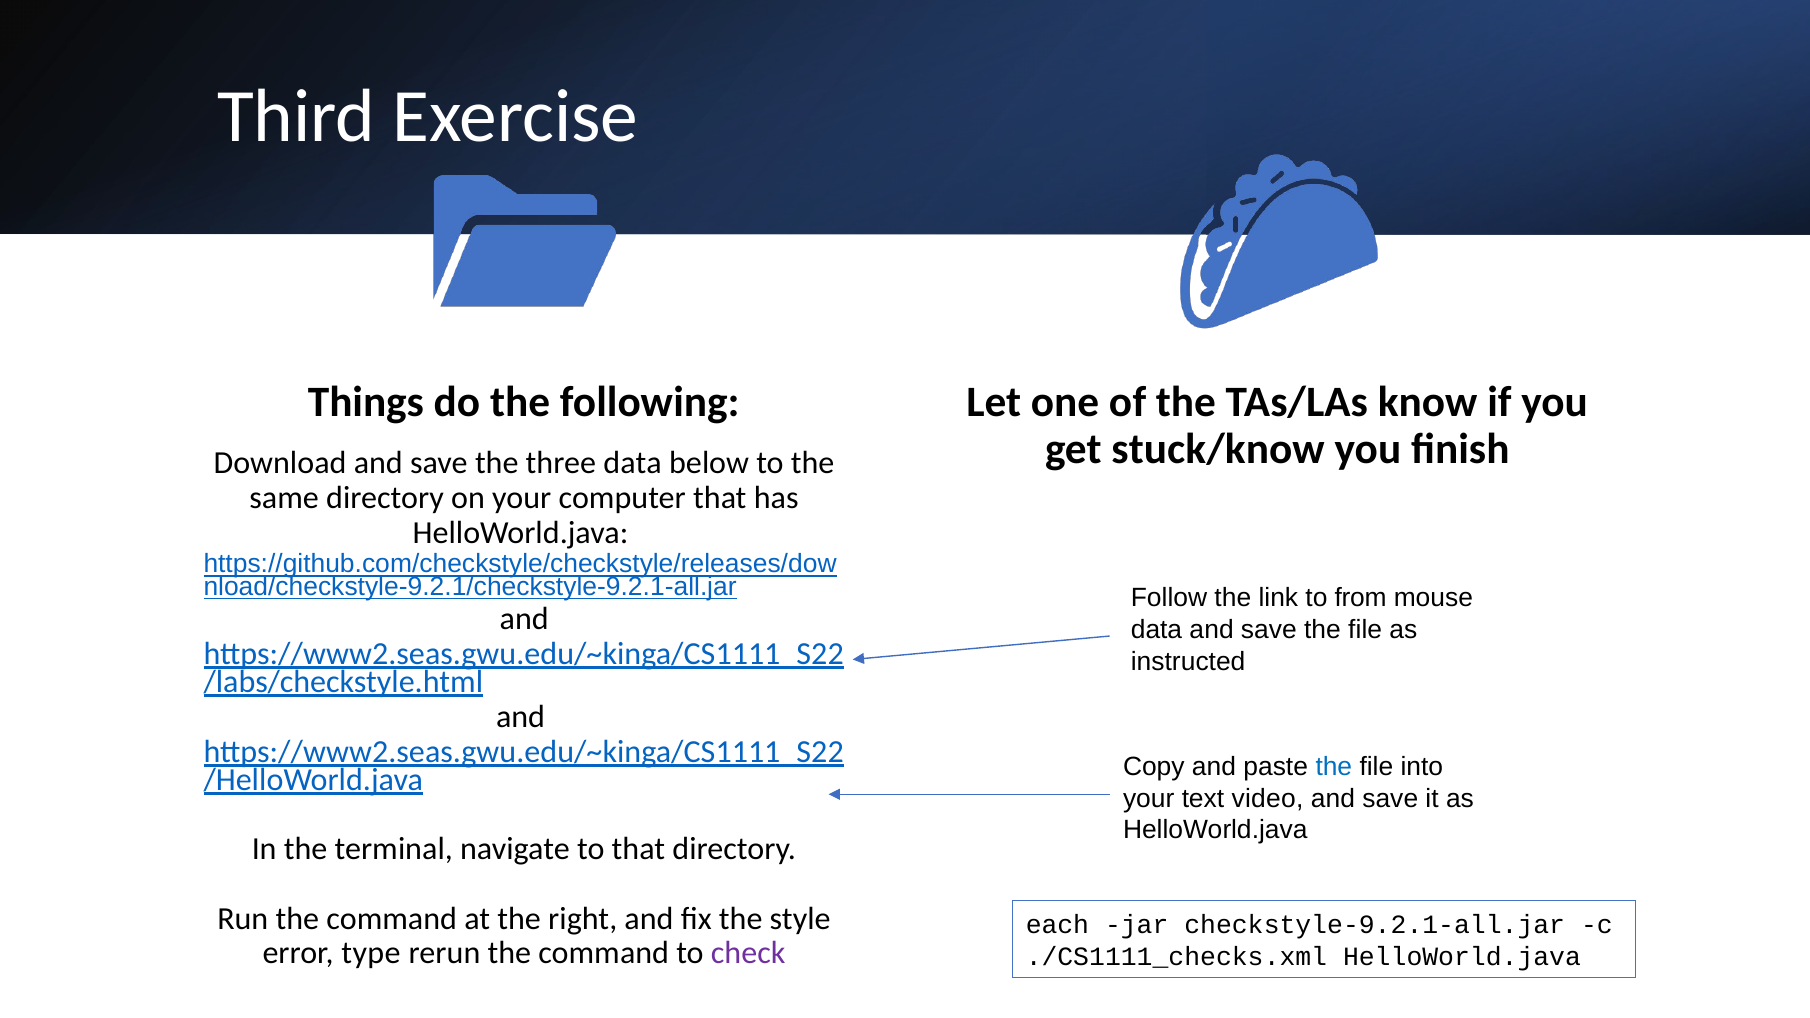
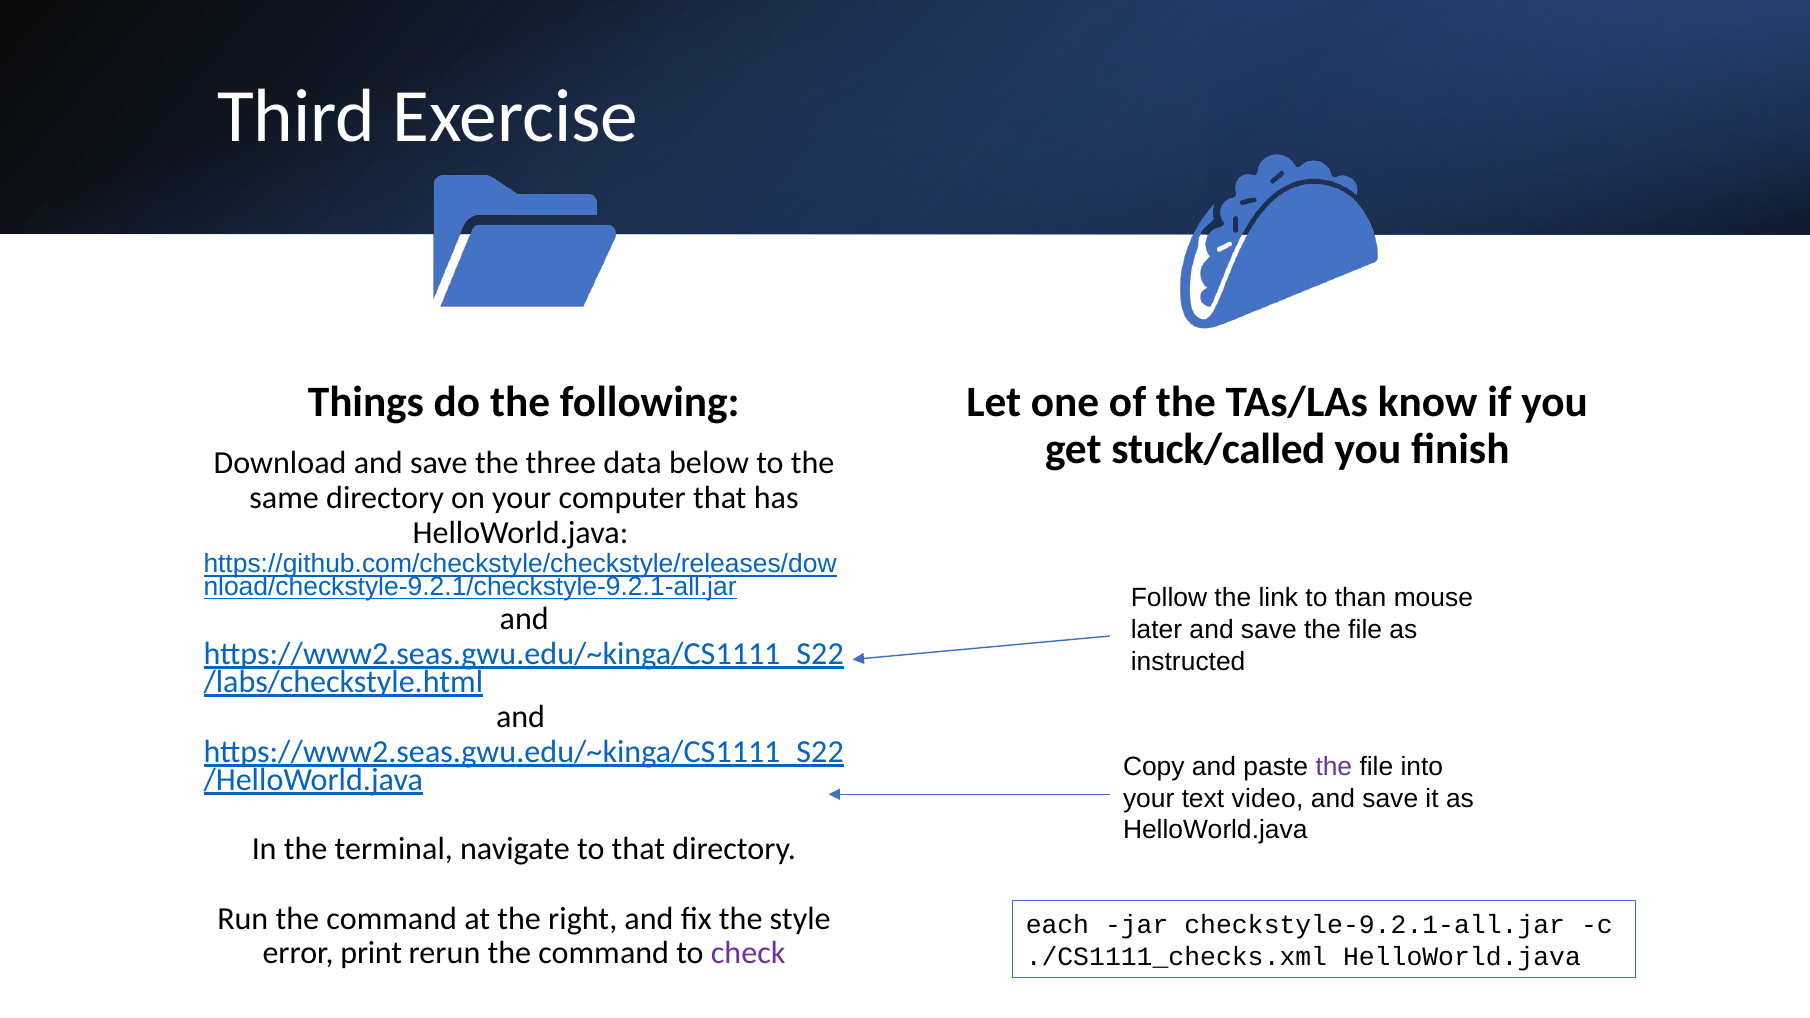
stuck/know: stuck/know -> stuck/called
from: from -> than
data at (1156, 630): data -> later
the at (1334, 767) colour: blue -> purple
type: type -> print
